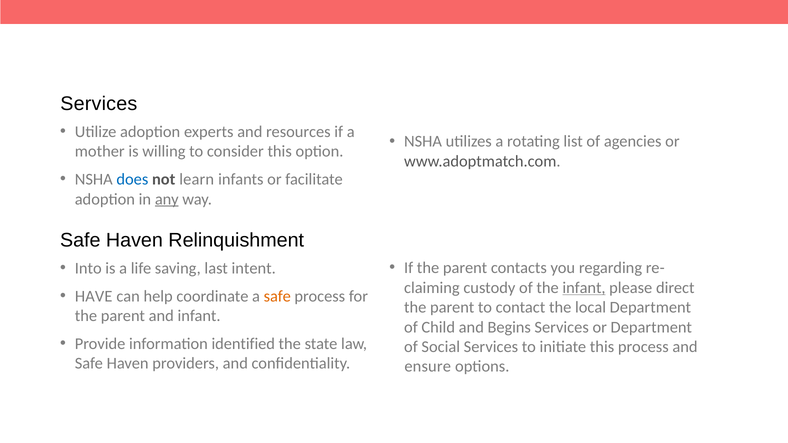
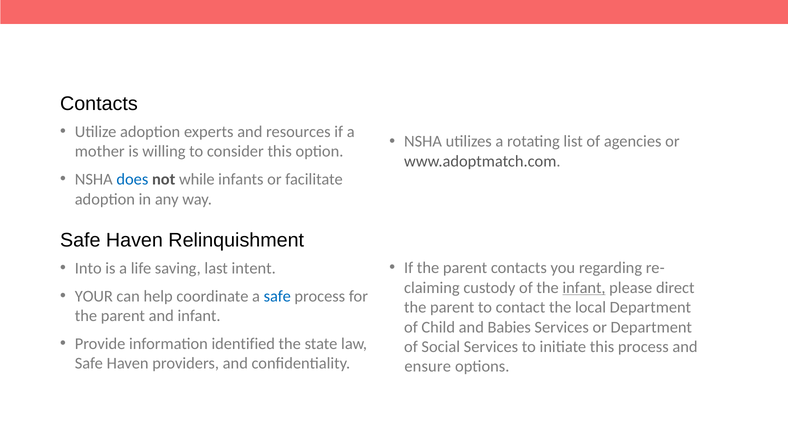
Services at (99, 104): Services -> Contacts
learn: learn -> while
any underline: present -> none
HAVE: HAVE -> YOUR
safe at (277, 296) colour: orange -> blue
Begins: Begins -> Babies
